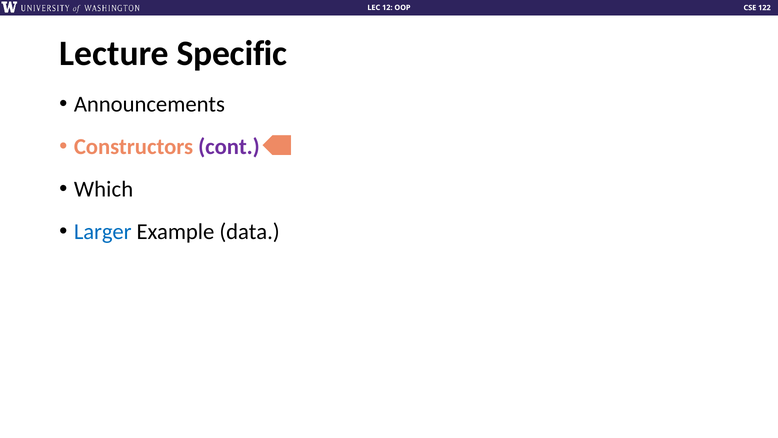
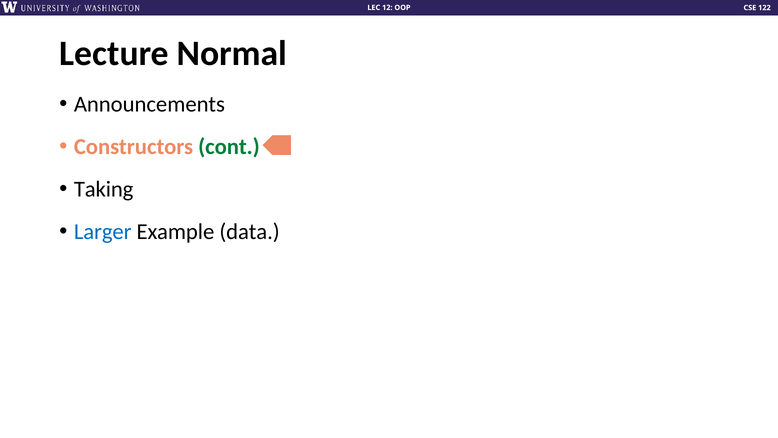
Specific: Specific -> Normal
cont colour: purple -> green
Which: Which -> Taking
